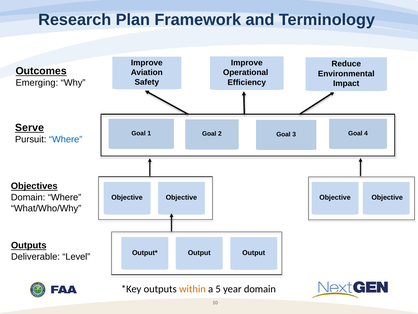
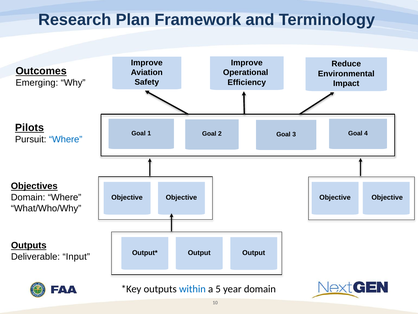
Serve: Serve -> Pilots
Level: Level -> Input
within colour: orange -> blue
